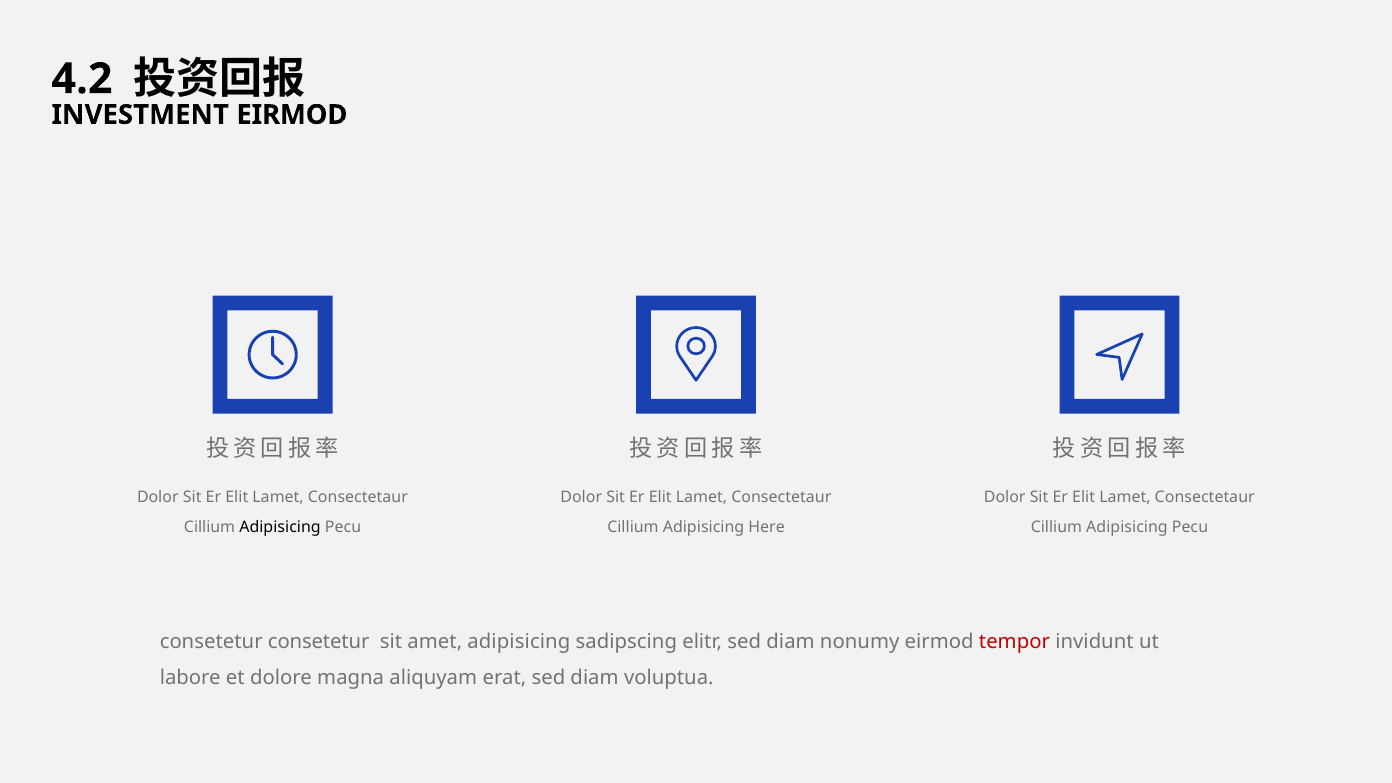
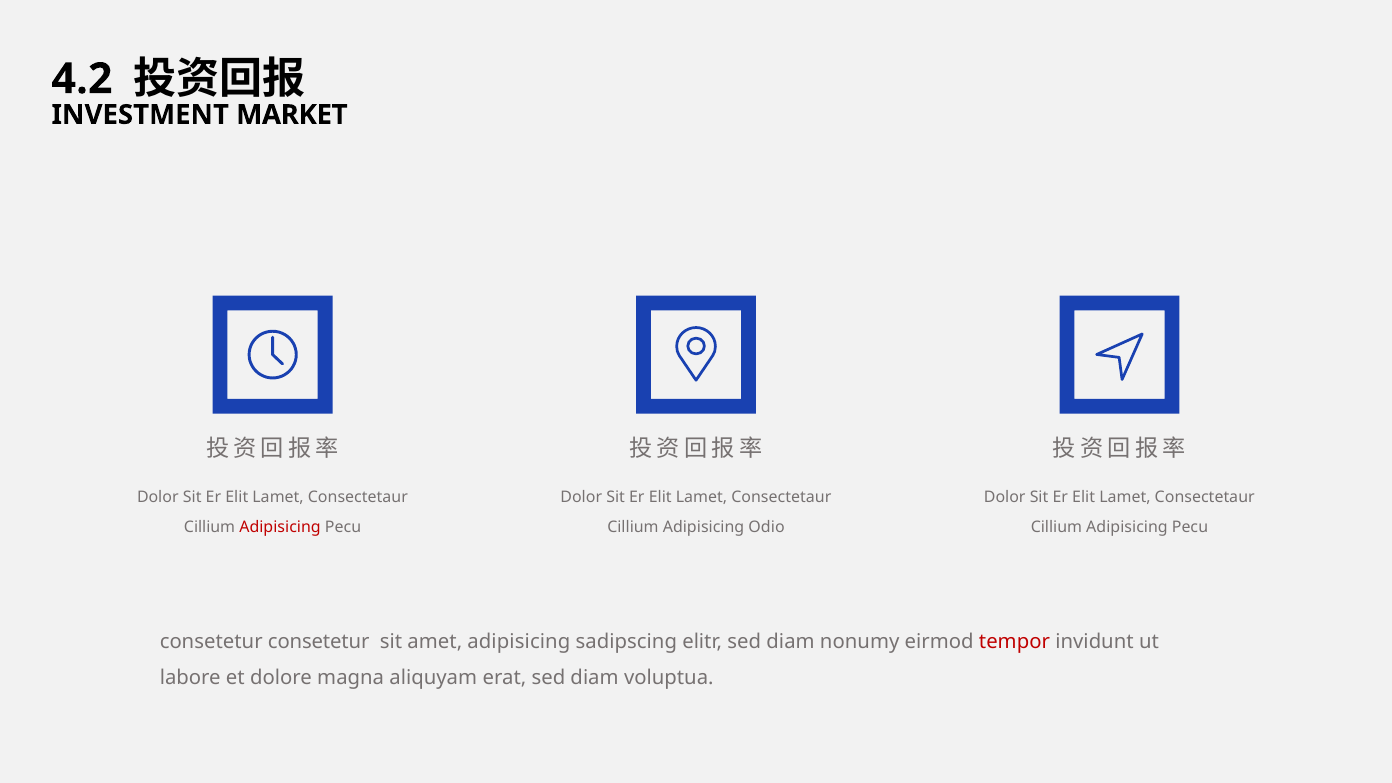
INVESTMENT EIRMOD: EIRMOD -> MARKET
Adipisicing at (280, 528) colour: black -> red
Here: Here -> Odio
